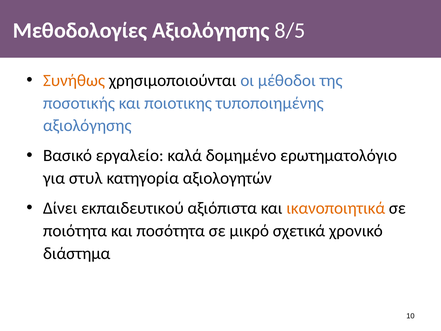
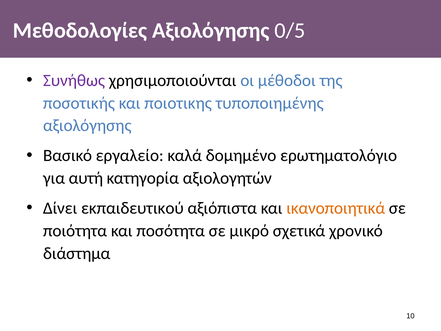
8/5: 8/5 -> 0/5
Συνήθως colour: orange -> purple
στυλ: στυλ -> αυτή
